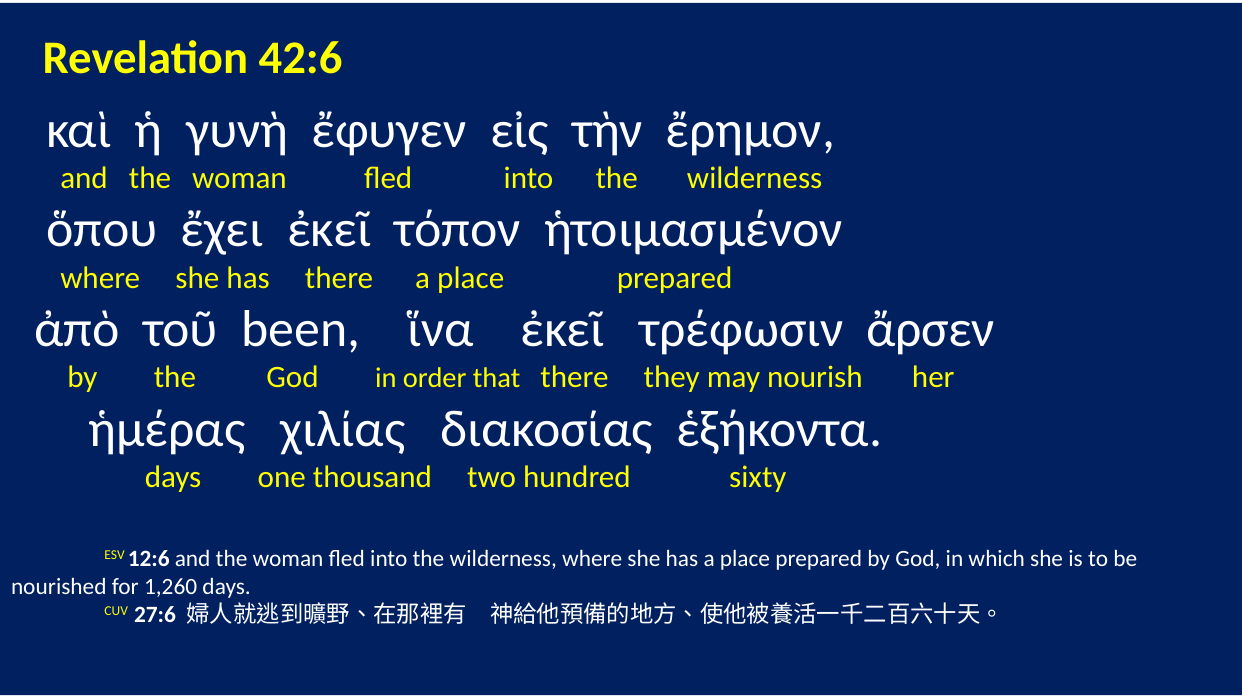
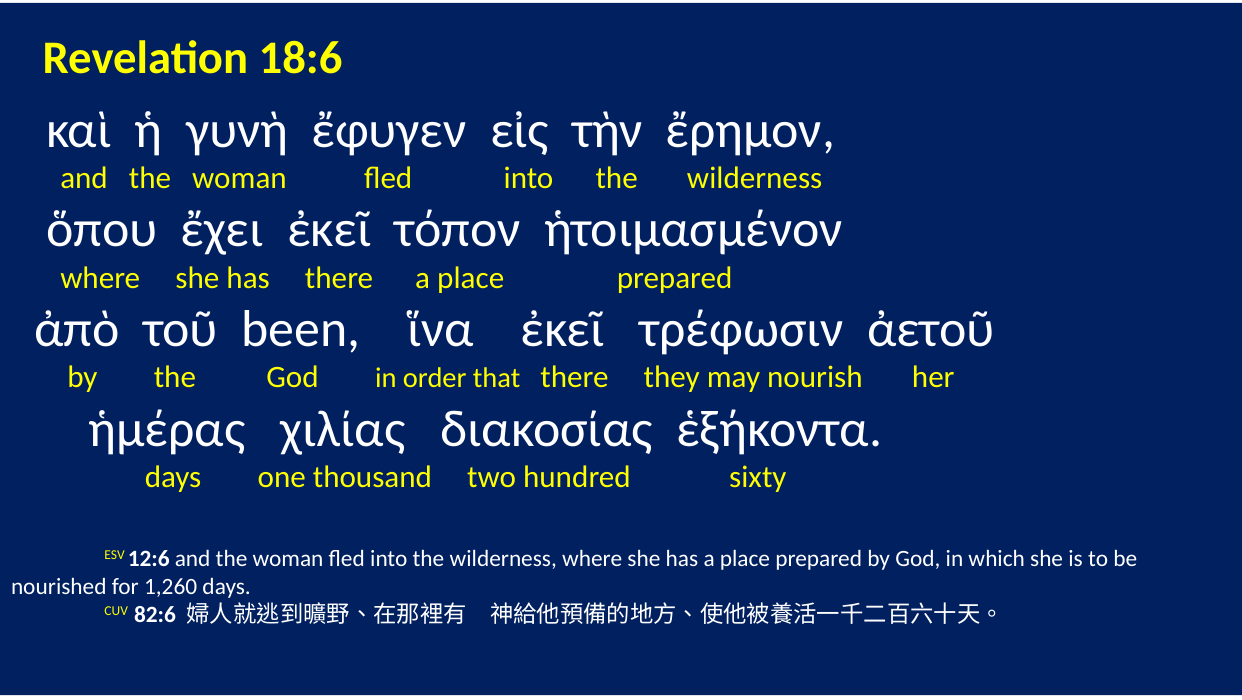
42:6: 42:6 -> 18:6
ἄρσεν: ἄρσεν -> ἀετοῦ
27:6: 27:6 -> 82:6
